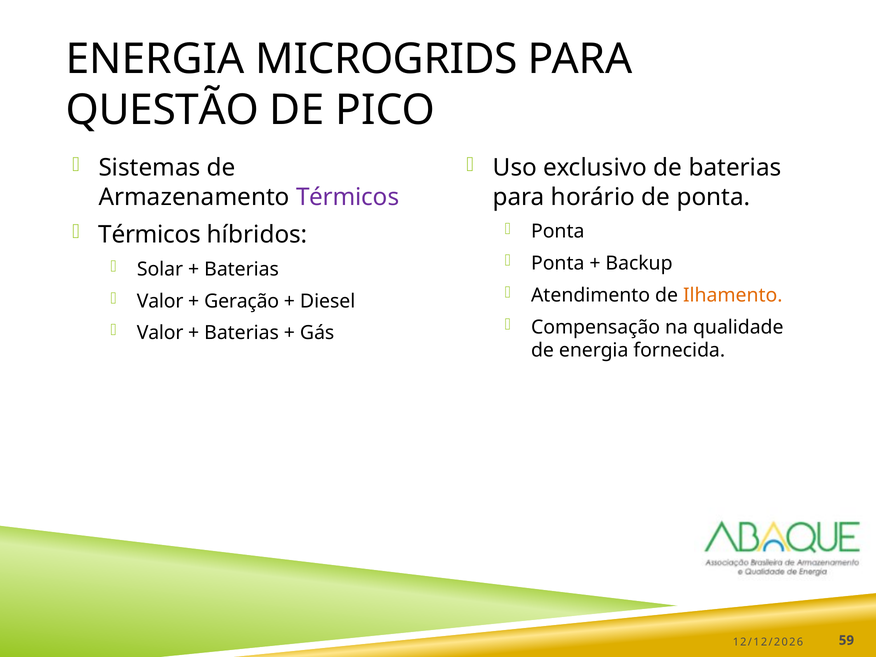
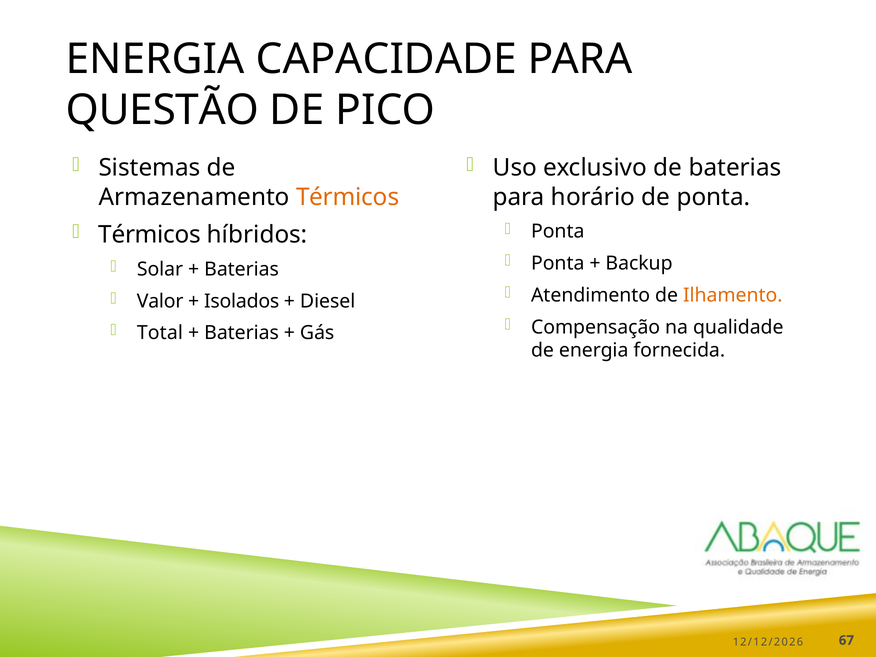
MICROGRIDS: MICROGRIDS -> CAPACIDADE
Térmicos at (348, 197) colour: purple -> orange
Geração: Geração -> Isolados
Valor at (160, 333): Valor -> Total
59: 59 -> 67
